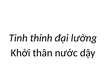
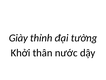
Tinh: Tinh -> Giày
lường: lường -> tường
